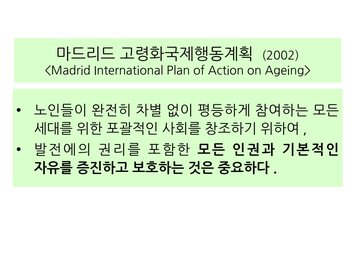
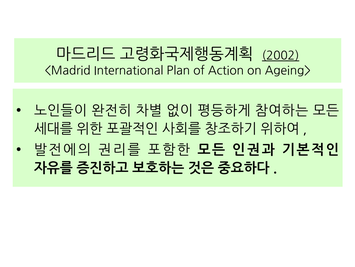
2002 underline: none -> present
